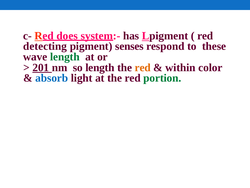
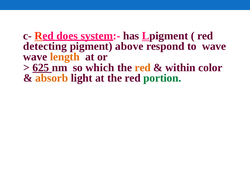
senses: senses -> above
to these: these -> wave
length at (65, 57) colour: green -> orange
201: 201 -> 625
so length: length -> which
absorb colour: blue -> orange
